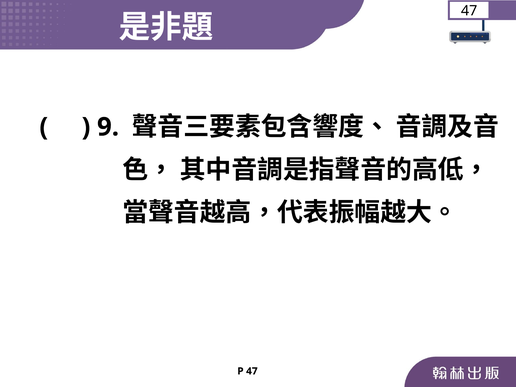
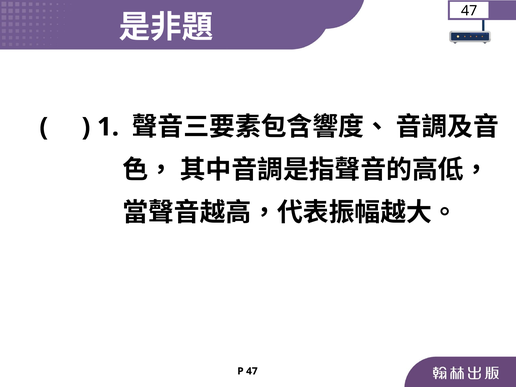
9: 9 -> 1
